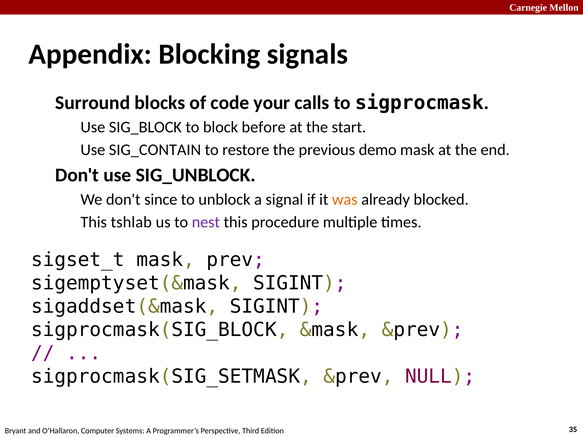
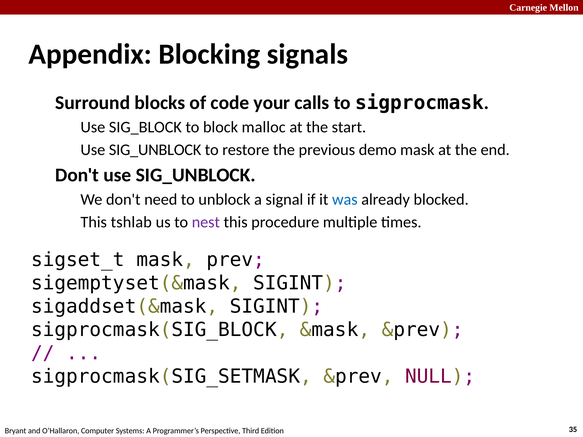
before: before -> malloc
SIG_CONTAIN at (155, 150): SIG_CONTAIN -> SIG_UNBLOCK
since: since -> need
was colour: orange -> blue
